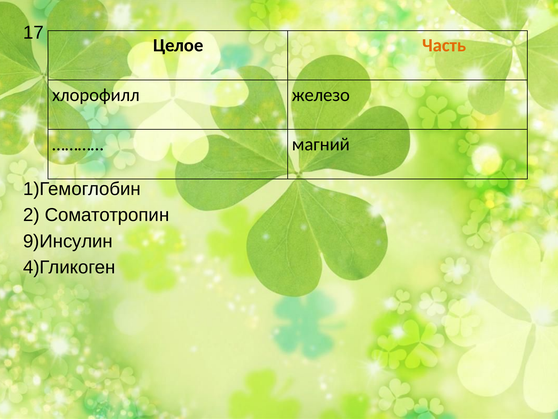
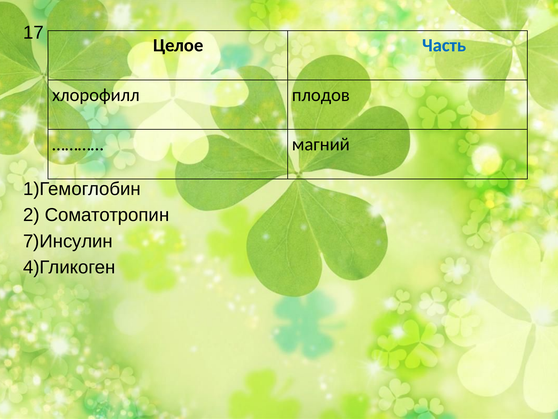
Часть colour: orange -> blue
железо: железо -> плодов
9)Инсулин: 9)Инсулин -> 7)Инсулин
